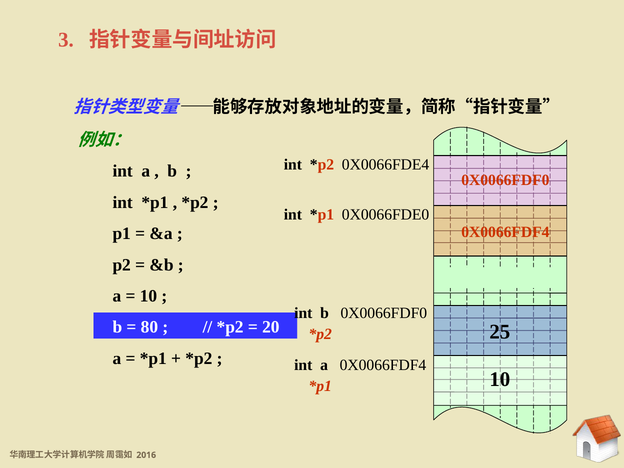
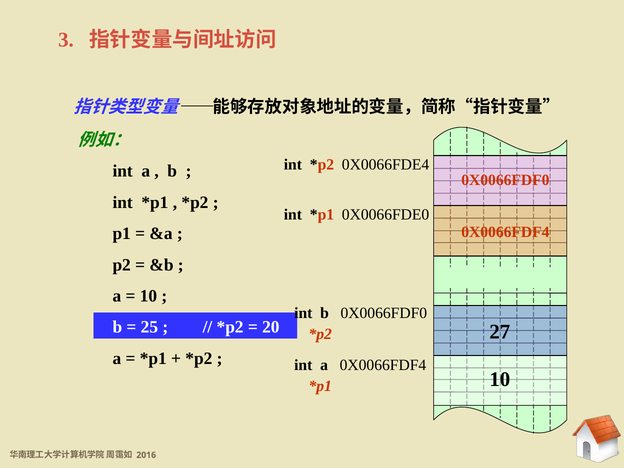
80: 80 -> 25
25: 25 -> 27
